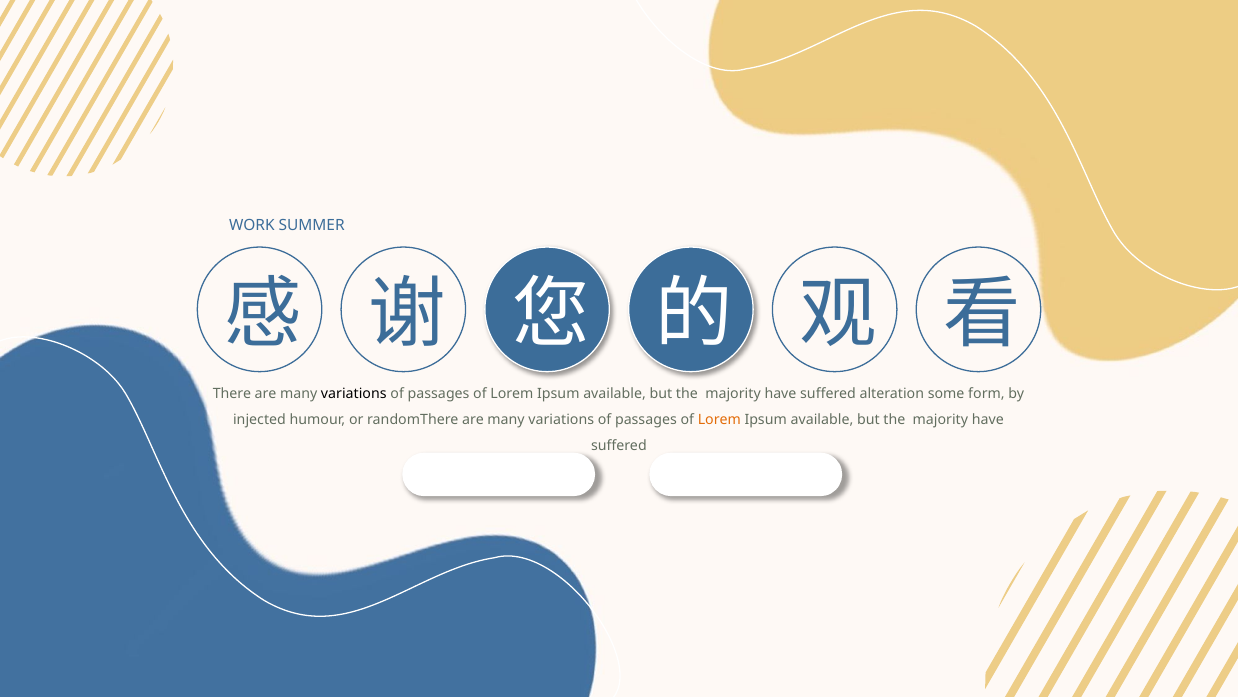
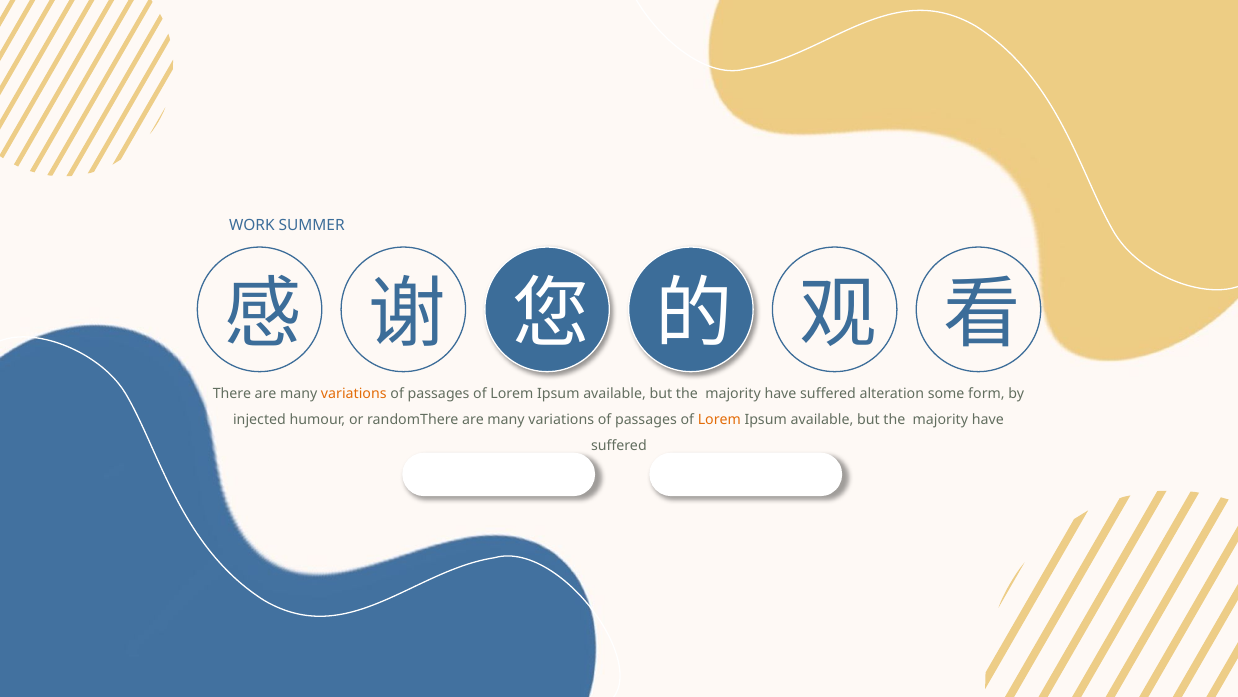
variations at (354, 394) colour: black -> orange
